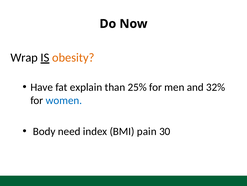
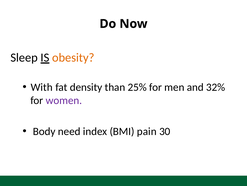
Wrap: Wrap -> Sleep
Have: Have -> With
explain: explain -> density
women colour: blue -> purple
